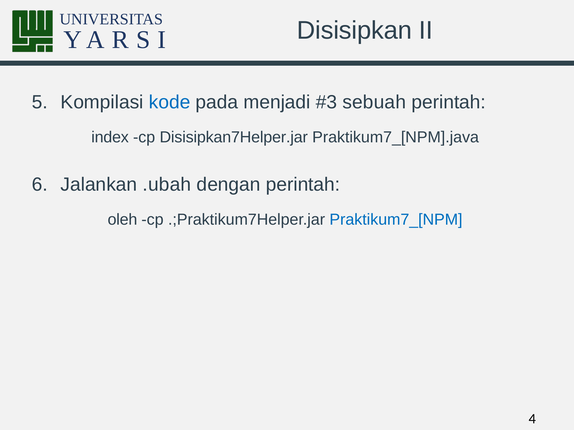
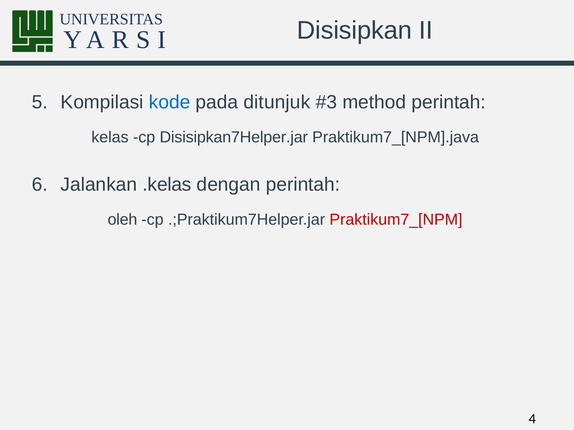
menjadi: menjadi -> ditunjuk
sebuah: sebuah -> method
index: index -> kelas
.ubah: .ubah -> .kelas
Praktikum7_[NPM colour: blue -> red
